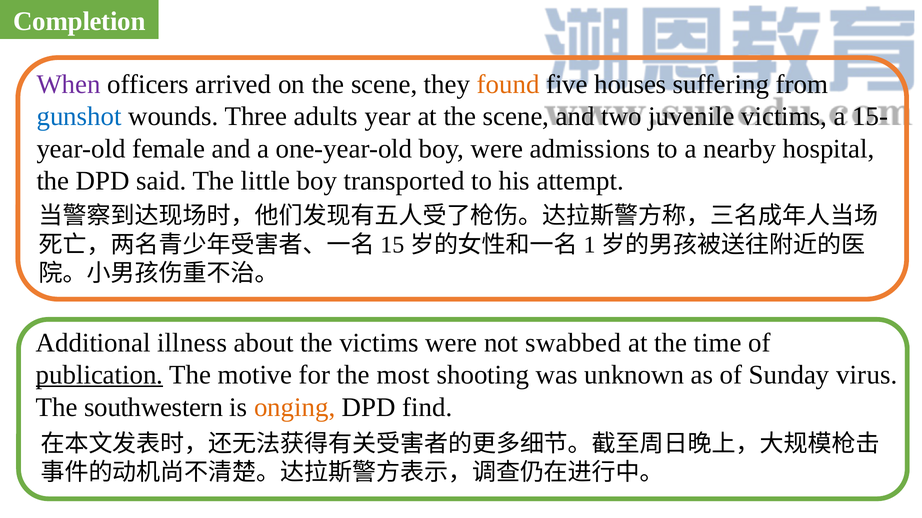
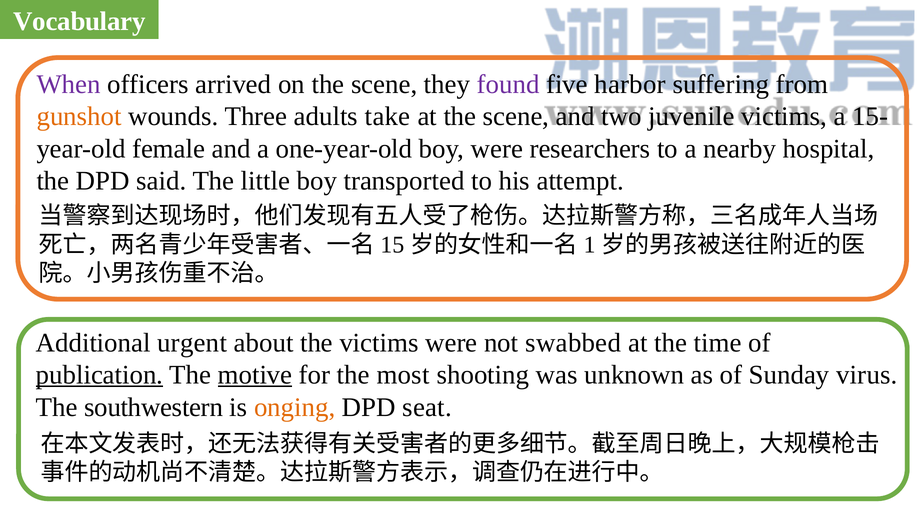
Completion: Completion -> Vocabulary
found colour: orange -> purple
houses: houses -> harbor
gunshot colour: blue -> orange
year: year -> take
admissions: admissions -> researchers
illness: illness -> urgent
motive underline: none -> present
find: find -> seat
